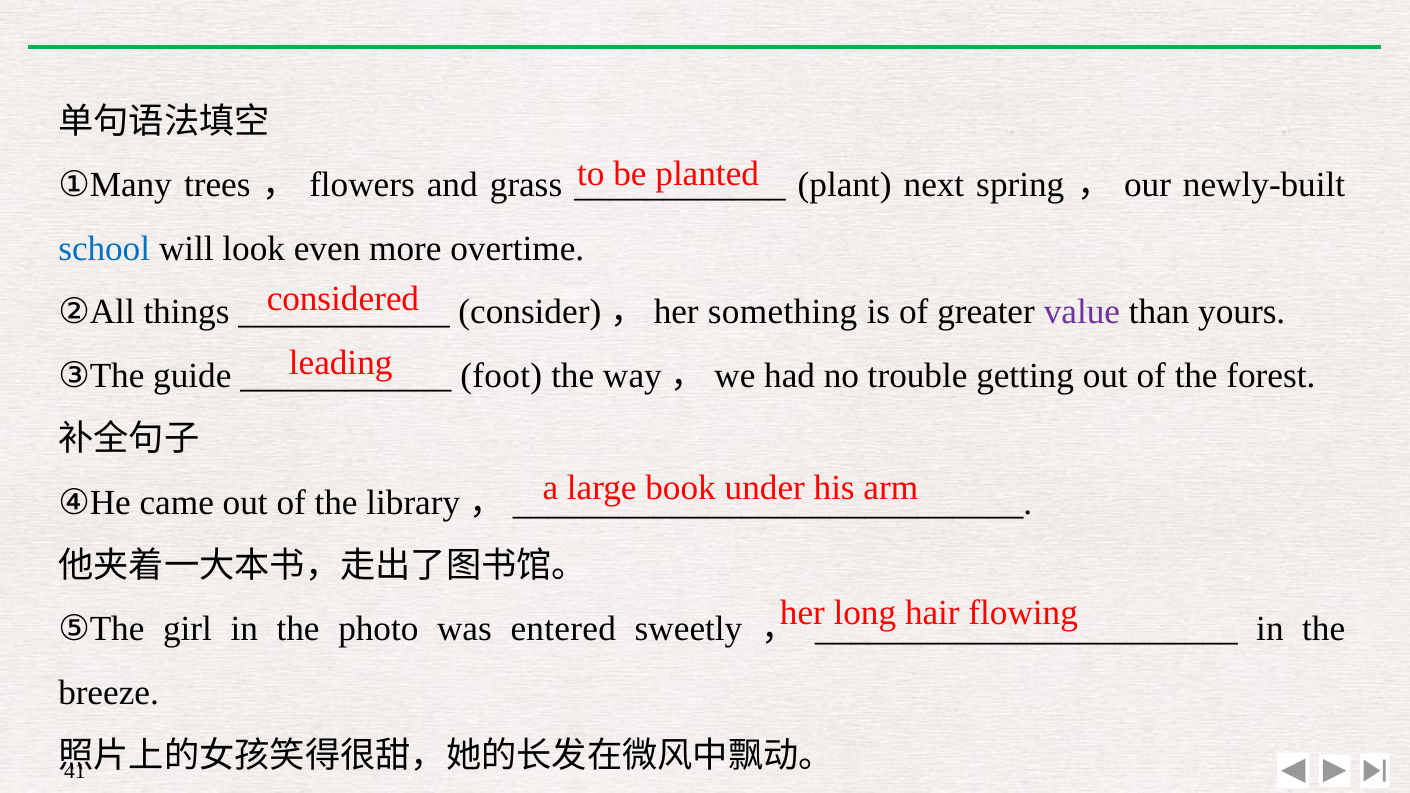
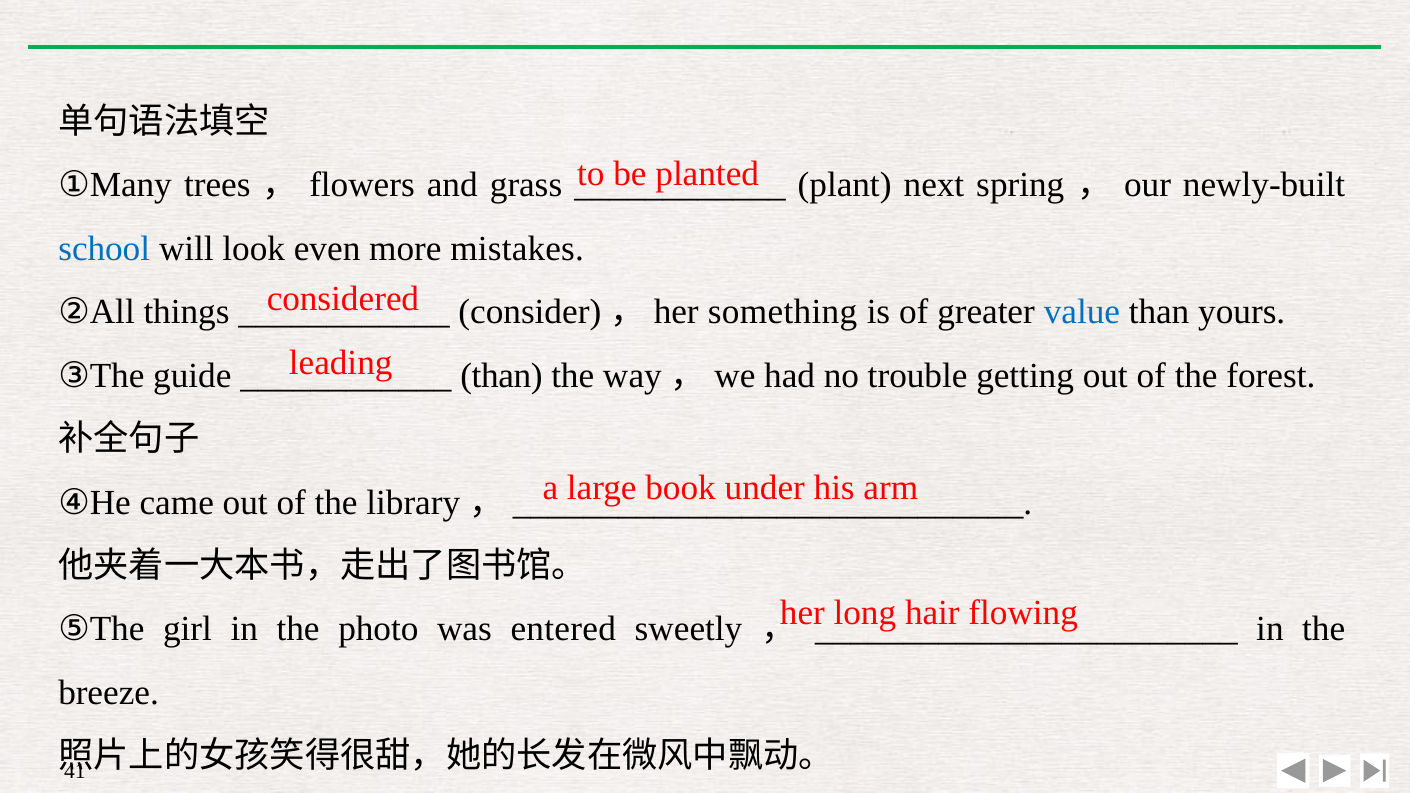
overtime: overtime -> mistakes
value colour: purple -> blue
foot at (501, 376): foot -> than
